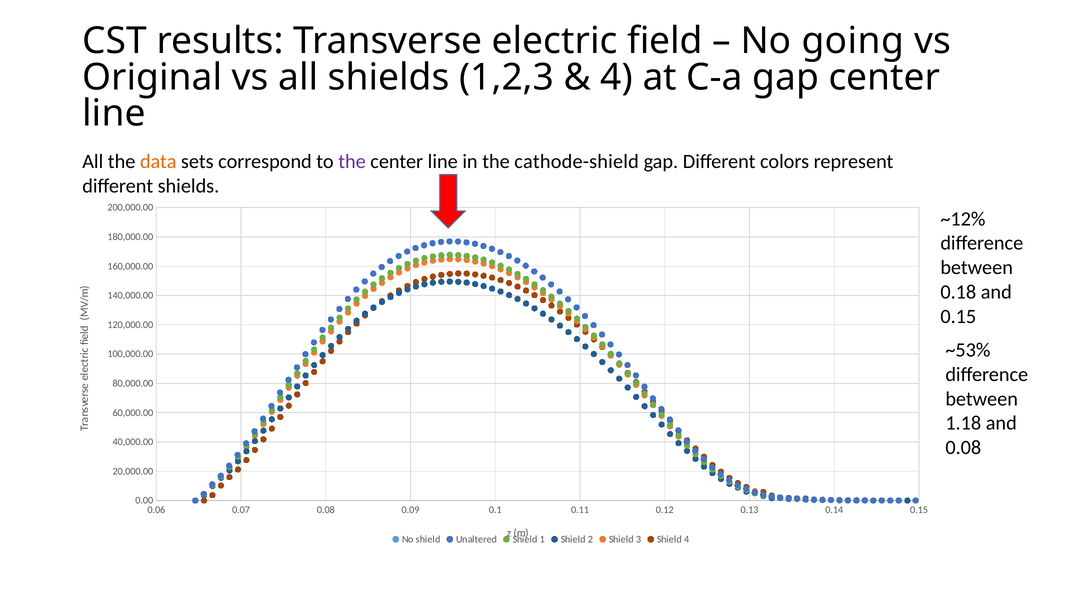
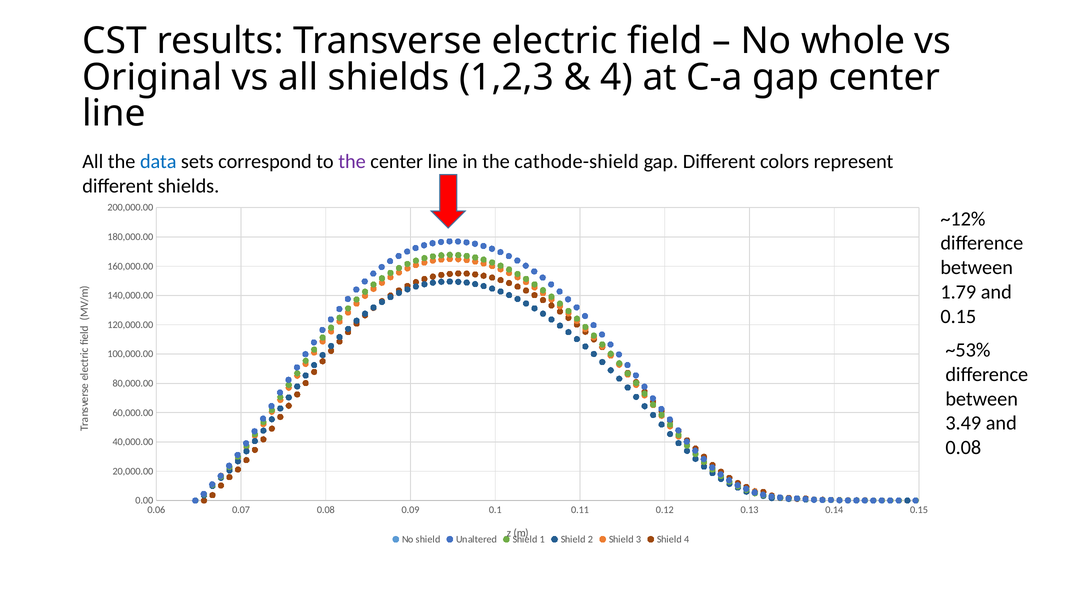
going: going -> whole
data colour: orange -> blue
0.18: 0.18 -> 1.79
1.18: 1.18 -> 3.49
